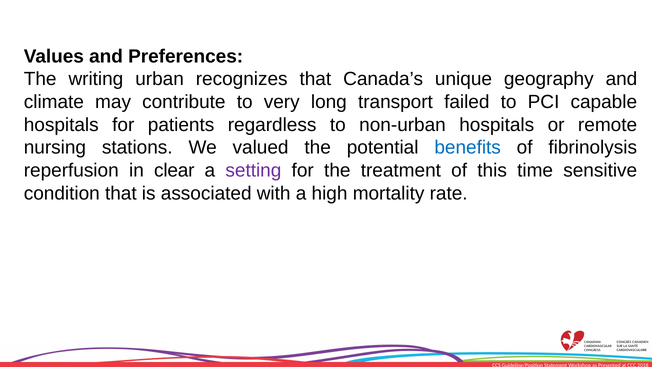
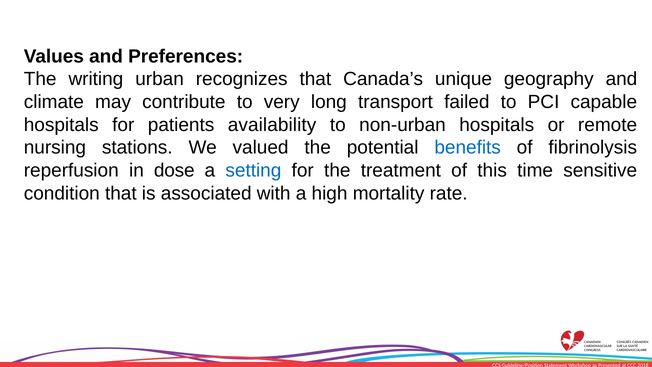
regardless: regardless -> availability
clear: clear -> dose
setting colour: purple -> blue
